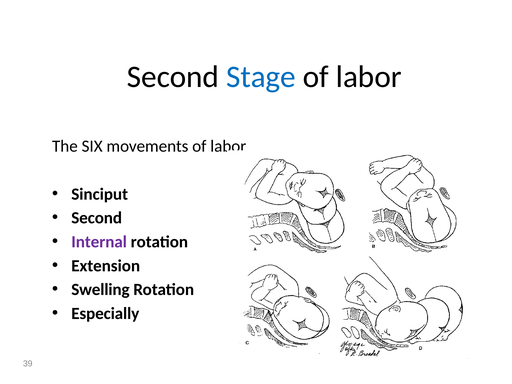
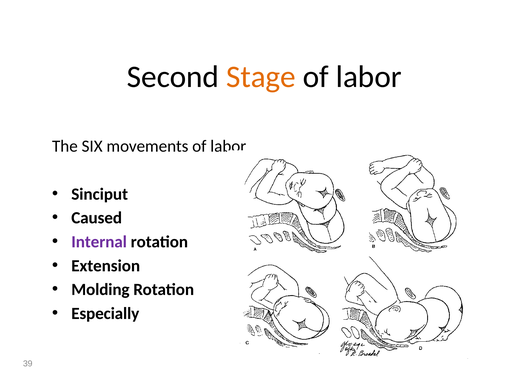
Stage colour: blue -> orange
Second at (97, 218): Second -> Caused
Swelling: Swelling -> Molding
